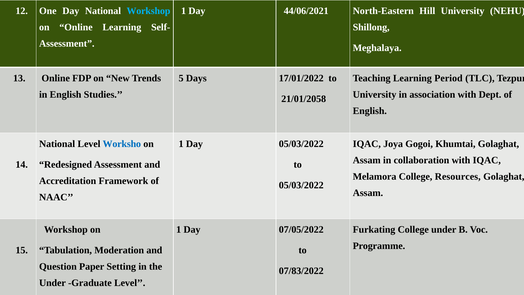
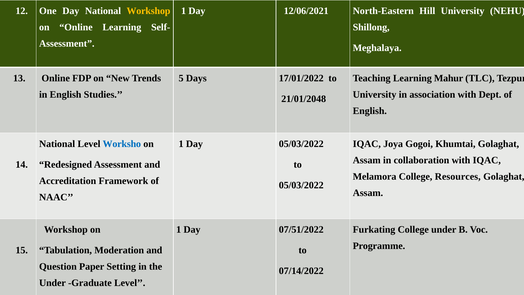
Workshop at (148, 11) colour: light blue -> yellow
44/06/2021: 44/06/2021 -> 12/06/2021
Period: Period -> Mahur
21/01/2058: 21/01/2058 -> 21/01/2048
07/05/2022: 07/05/2022 -> 07/51/2022
07/83/2022: 07/83/2022 -> 07/14/2022
